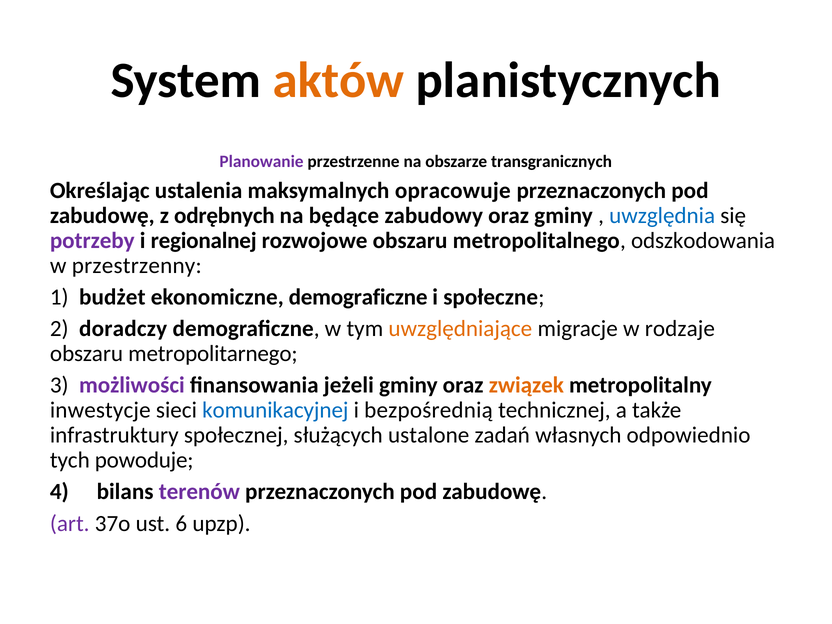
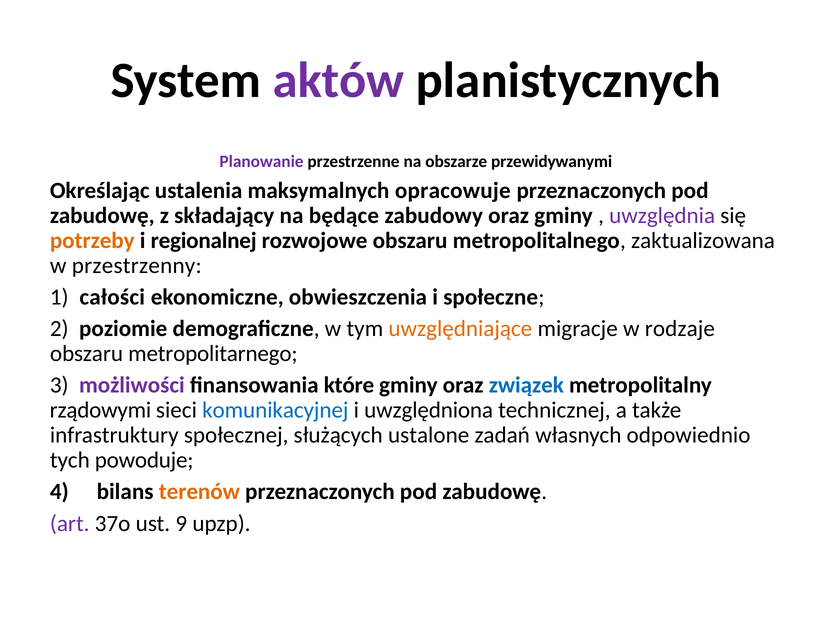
aktów colour: orange -> purple
transgranicznych: transgranicznych -> przewidywanymi
odrębnych: odrębnych -> składający
uwzględnia colour: blue -> purple
potrzeby colour: purple -> orange
odszkodowania: odszkodowania -> zaktualizowana
budżet: budżet -> całości
ekonomiczne demograficzne: demograficzne -> obwieszczenia
doradczy: doradczy -> poziomie
jeżeli: jeżeli -> które
związek colour: orange -> blue
inwestycje: inwestycje -> rządowymi
bezpośrednią: bezpośrednią -> uwzględniona
terenów colour: purple -> orange
6: 6 -> 9
